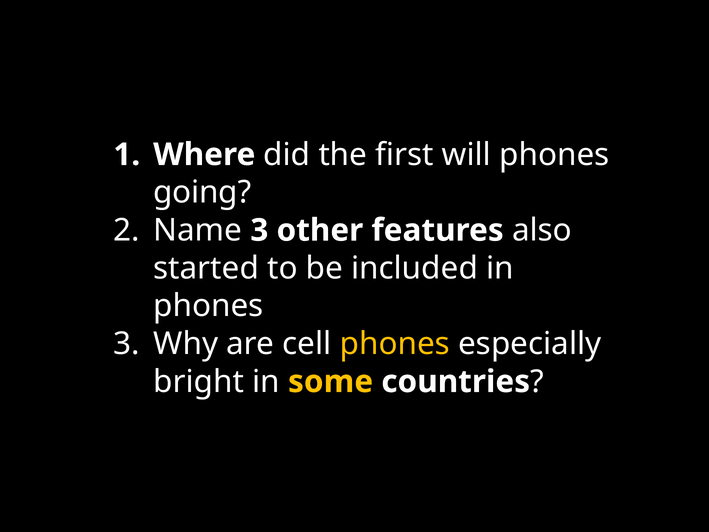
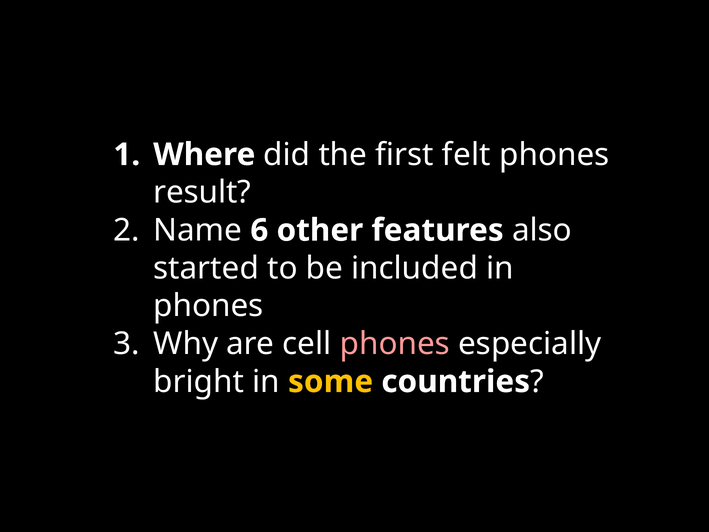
will: will -> felt
going: going -> result
Name 3: 3 -> 6
phones at (395, 344) colour: yellow -> pink
